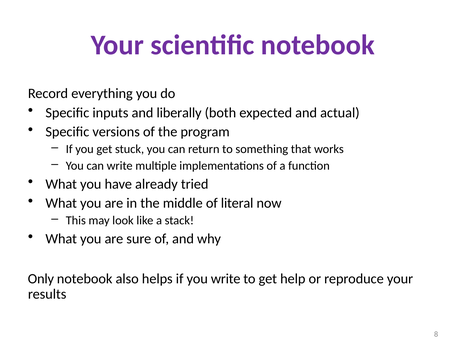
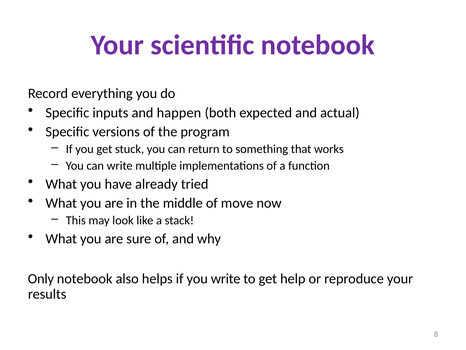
liberally: liberally -> happen
literal: literal -> move
